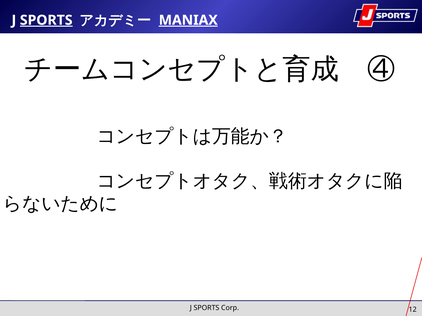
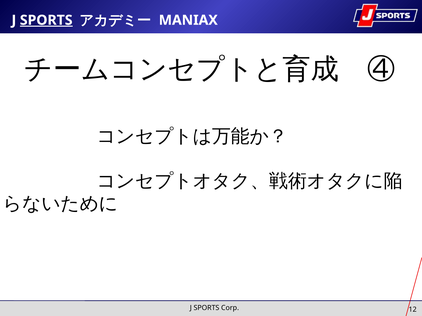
MANIAX underline: present -> none
